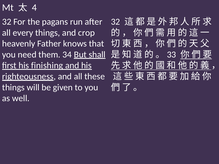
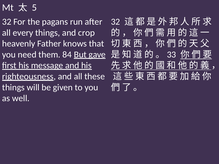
4: 4 -> 5
34: 34 -> 84
shall: shall -> gave
finishing: finishing -> message
